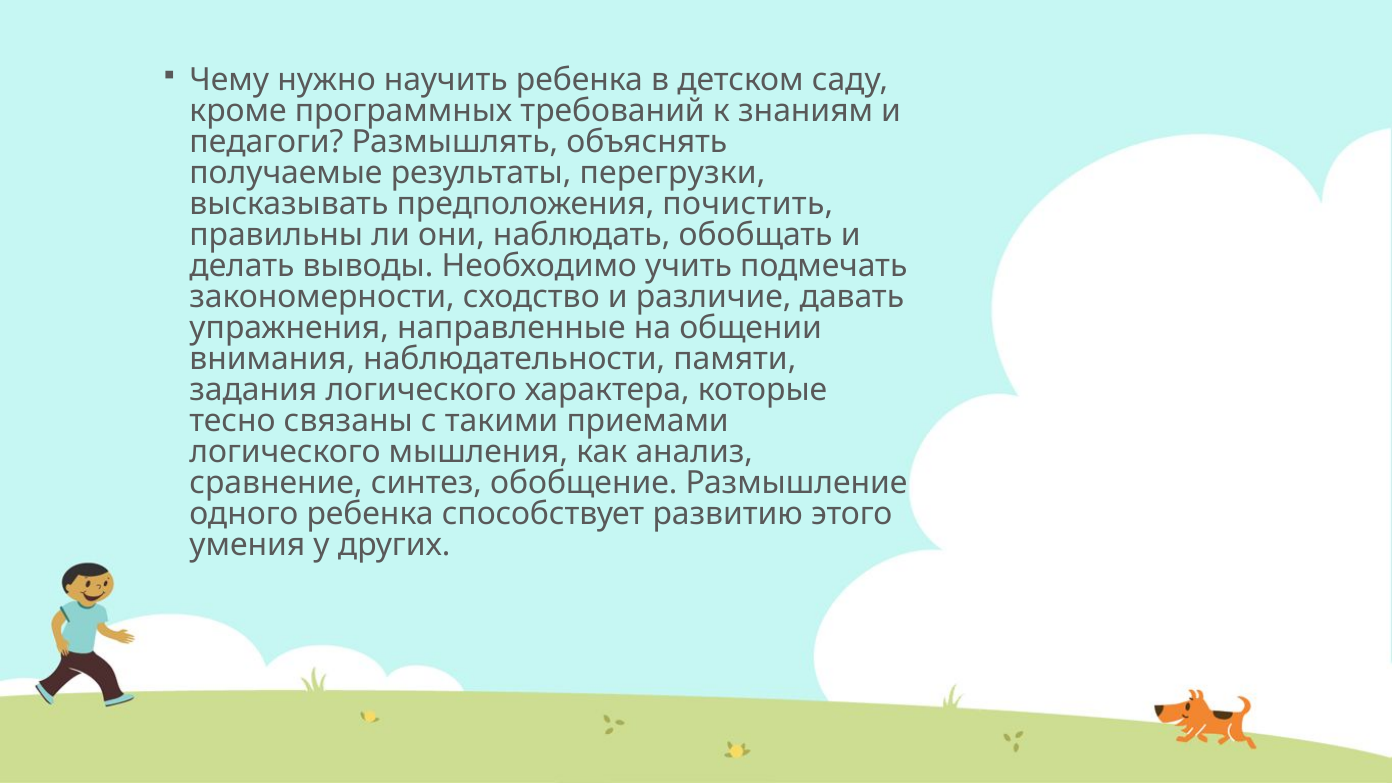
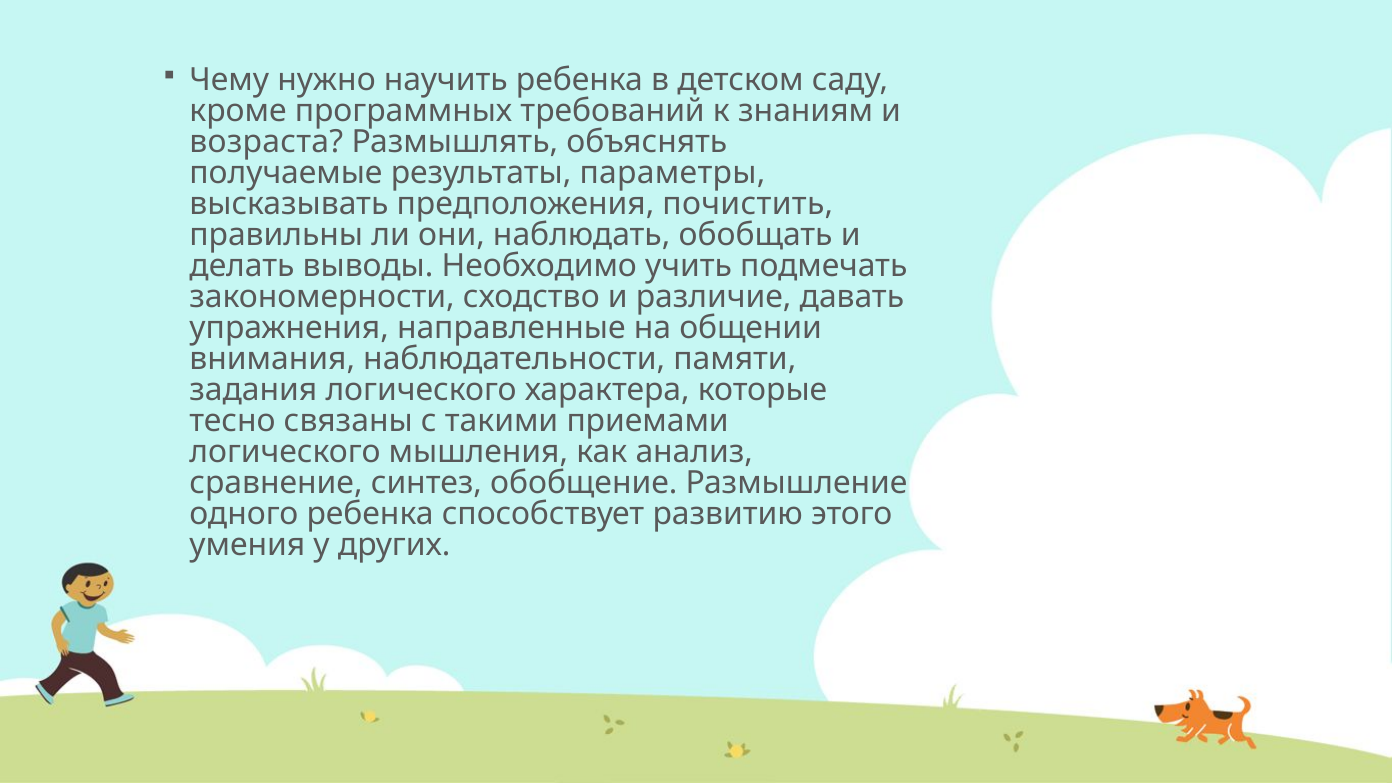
педагоги: педагоги -> возраста
перегрузки: перегрузки -> параметры
